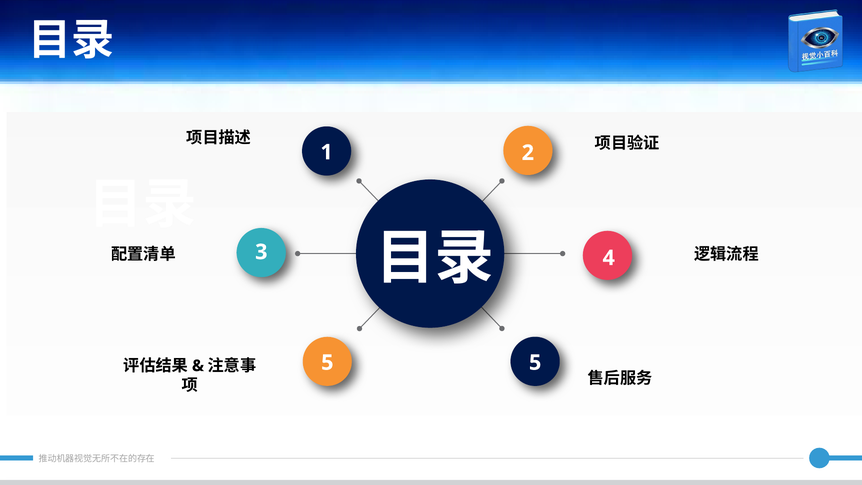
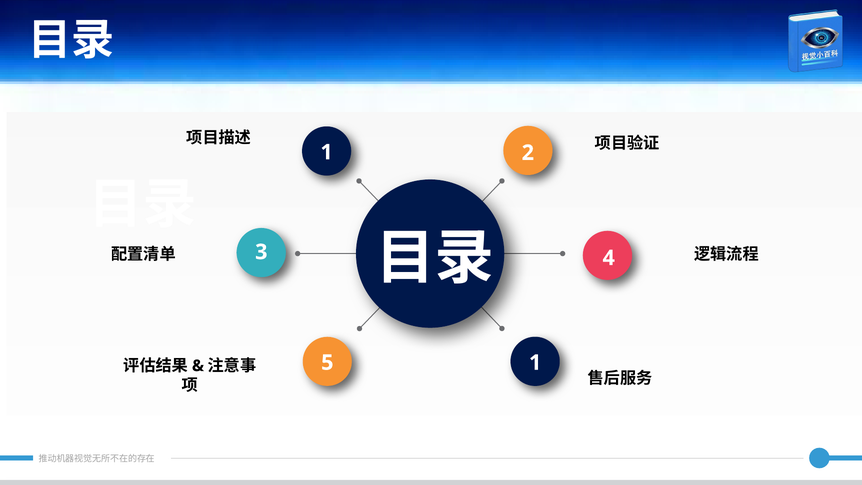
5 5: 5 -> 1
